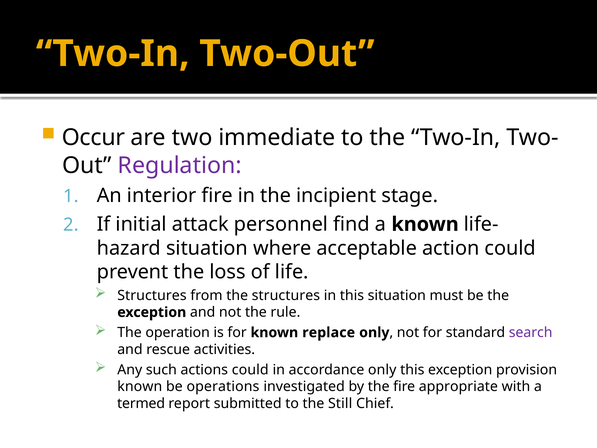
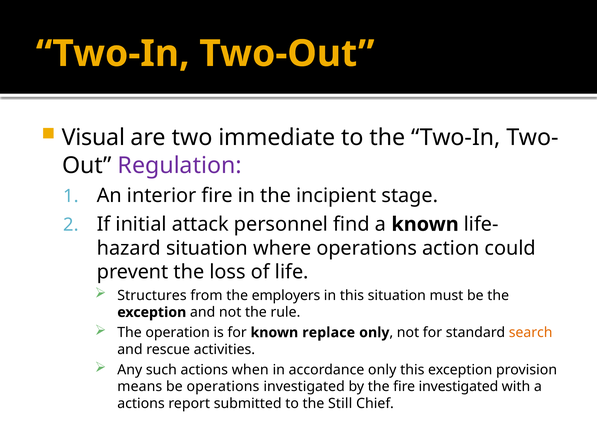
Occur: Occur -> Visual
where acceptable: acceptable -> operations
the structures: structures -> employers
search colour: purple -> orange
actions could: could -> when
known at (140, 386): known -> means
fire appropriate: appropriate -> investigated
termed at (141, 403): termed -> actions
